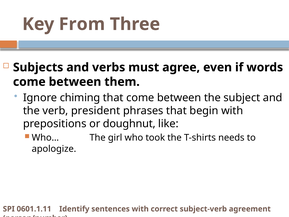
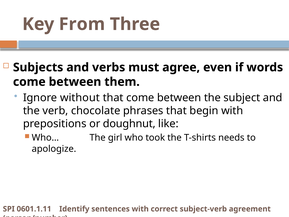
chiming: chiming -> without
president: president -> chocolate
